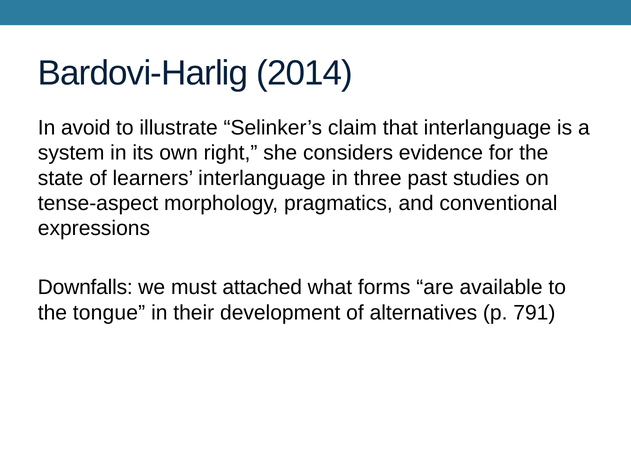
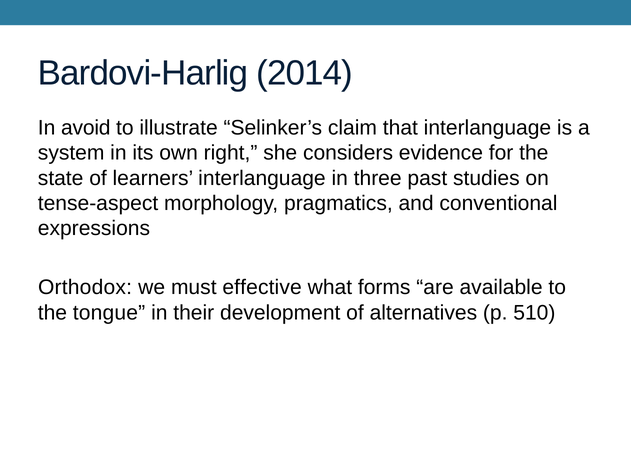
Downfalls: Downfalls -> Orthodox
attached: attached -> effective
791: 791 -> 510
